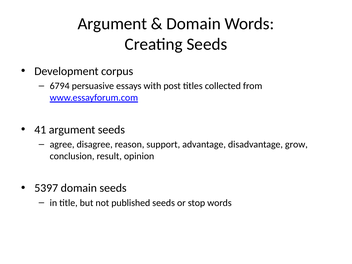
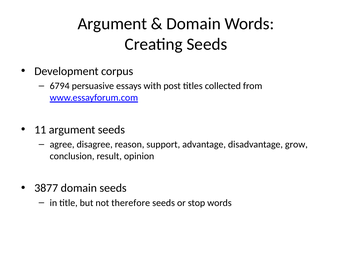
41: 41 -> 11
5397: 5397 -> 3877
published: published -> therefore
